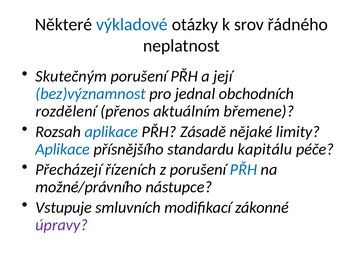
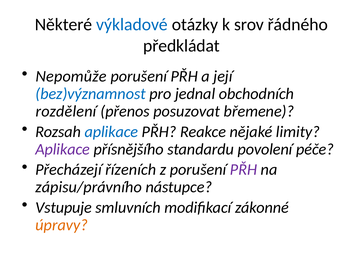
neplatnost: neplatnost -> předkládat
Skutečným: Skutečným -> Nepomůže
aktuálním: aktuálním -> posuzovat
Zásadě: Zásadě -> Reakce
Aplikace at (63, 149) colour: blue -> purple
kapitálu: kapitálu -> povolení
PŘH at (244, 169) colour: blue -> purple
možné/právního: možné/právního -> zápisu/právního
úpravy colour: purple -> orange
